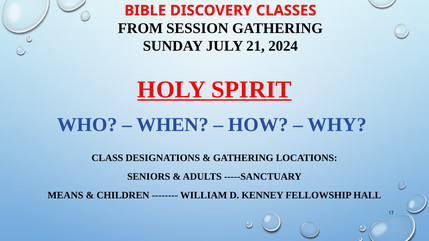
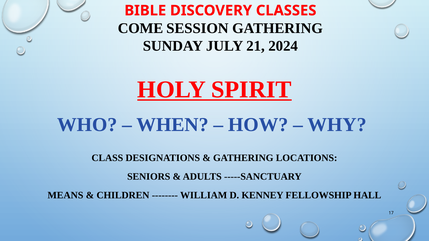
FROM: FROM -> COME
